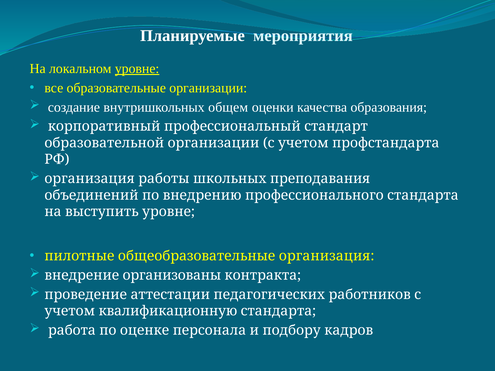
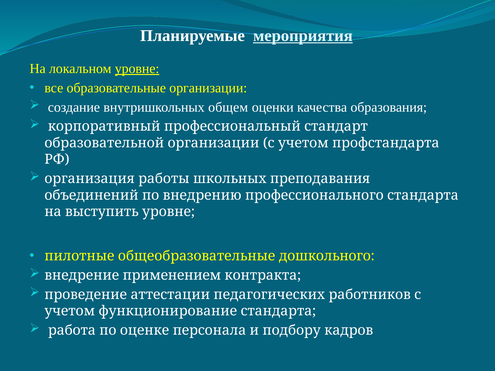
мероприятия underline: none -> present
общеобразовательные организация: организация -> дошкольного
организованы: организованы -> применением
квалификационную: квалификационную -> функционирование
